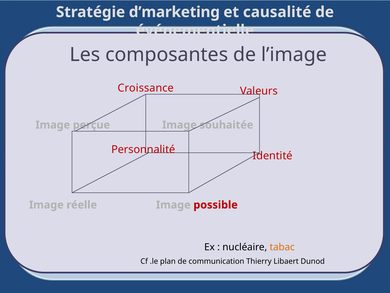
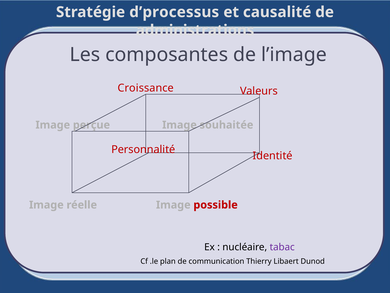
d’marketing: d’marketing -> d’processus
événementielle: événementielle -> administrations
tabac colour: orange -> purple
